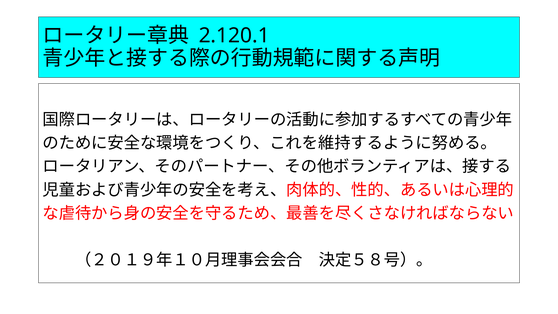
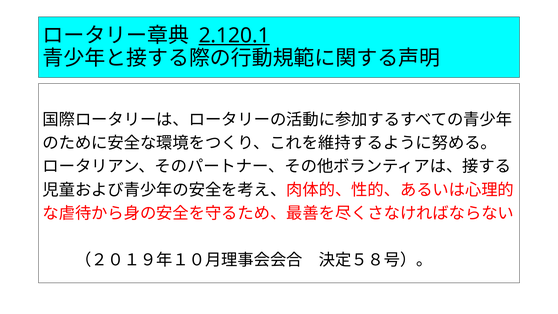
2.120.1 underline: none -> present
